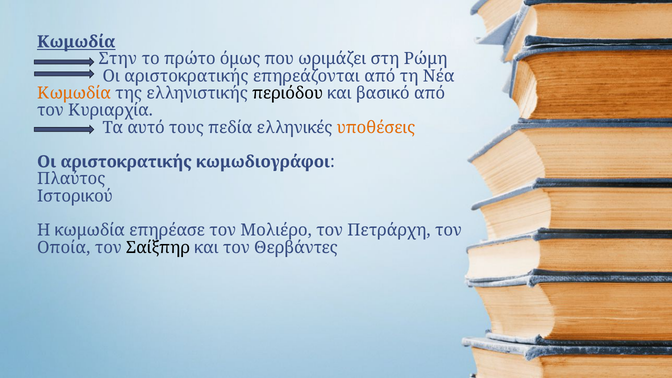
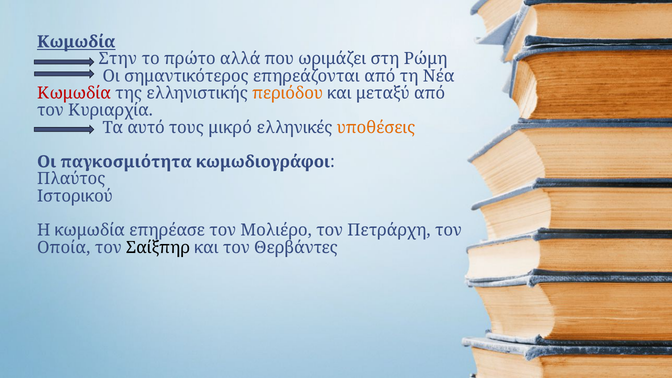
όμως: όμως -> αλλά
αριστοκρατικής at (186, 76): αριστοκρατικής -> σημαντικότερος
Κωμωδία at (74, 93) colour: orange -> red
περιόδου colour: black -> orange
βασικό: βασικό -> μεταξύ
πεδία: πεδία -> μικρό
αριστοκρατικής at (126, 162): αριστοκρατικής -> παγκοσμιότητα
